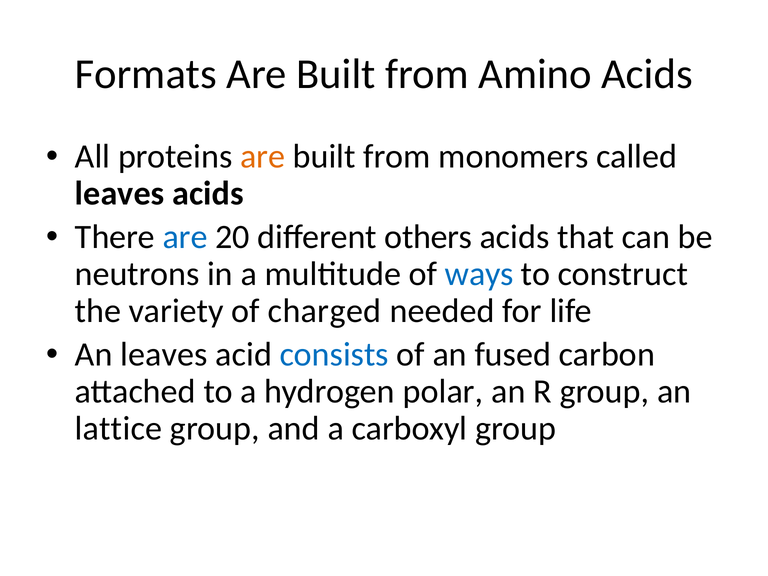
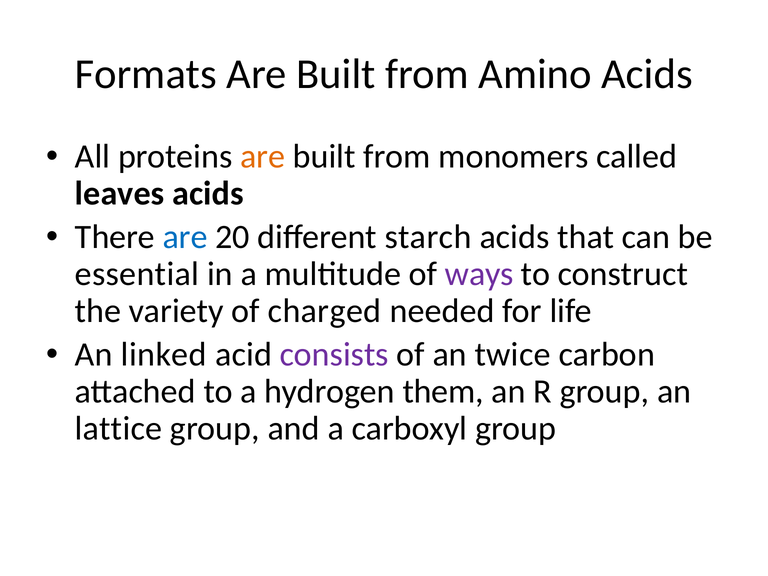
others: others -> starch
neutrons: neutrons -> essential
ways colour: blue -> purple
An leaves: leaves -> linked
consists colour: blue -> purple
fused: fused -> twice
polar: polar -> them
